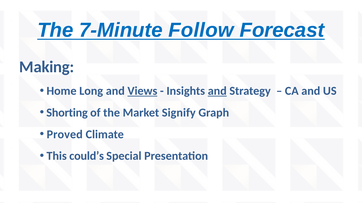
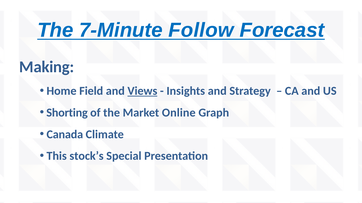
Long: Long -> Field
and at (217, 91) underline: present -> none
Signify: Signify -> Online
Proved: Proved -> Canada
could’s: could’s -> stock’s
